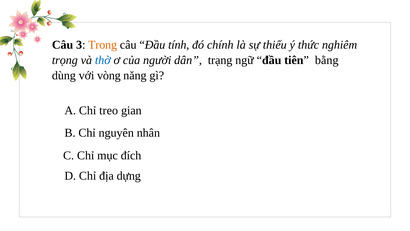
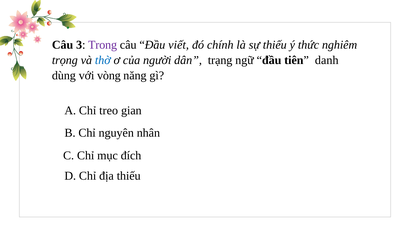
Trong colour: orange -> purple
tính: tính -> viết
bằng: bằng -> danh
địa dựng: dựng -> thiếu
